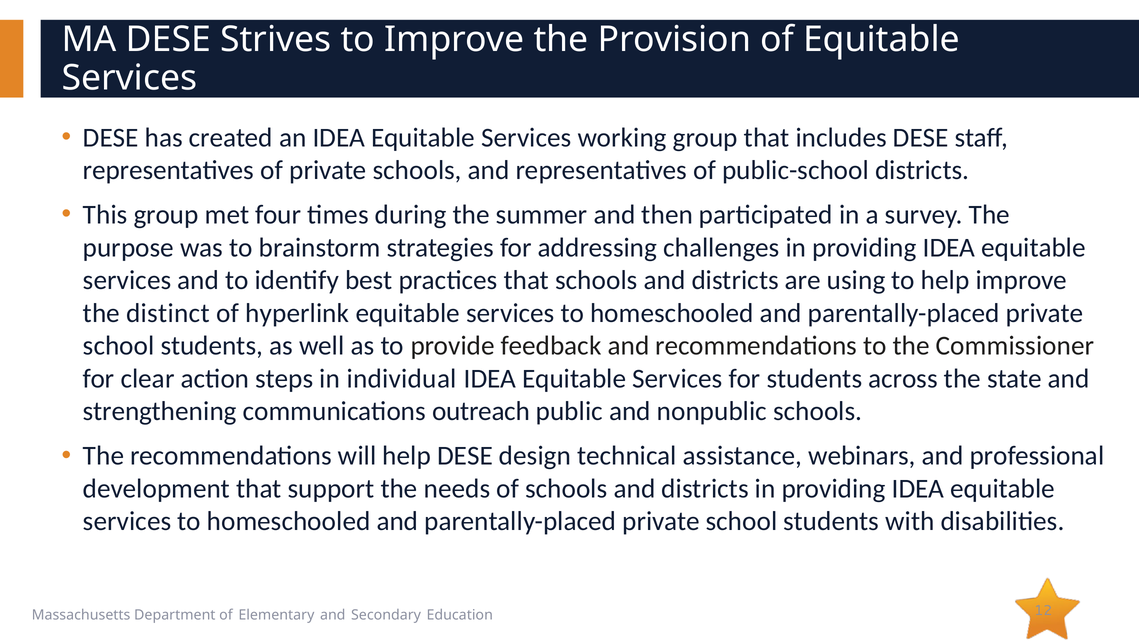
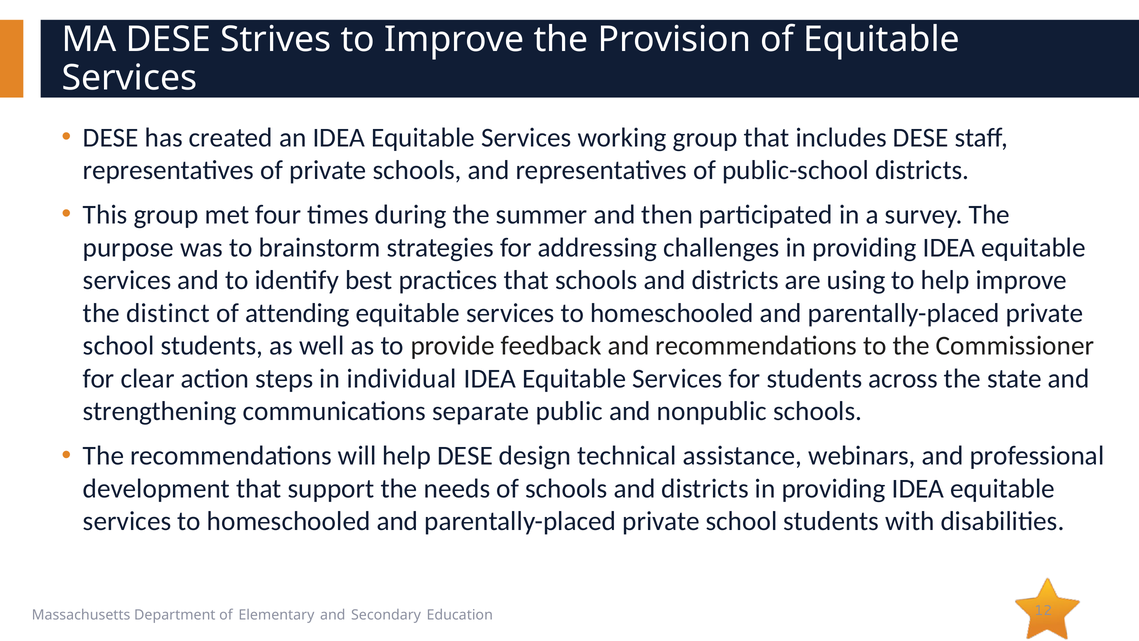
hyperlink: hyperlink -> attending
outreach: outreach -> separate
